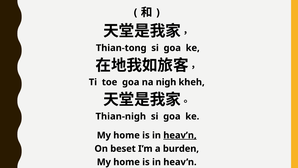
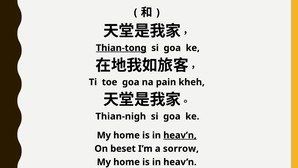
Thian-tong underline: none -> present
nigh: nigh -> pain
burden: burden -> sorrow
